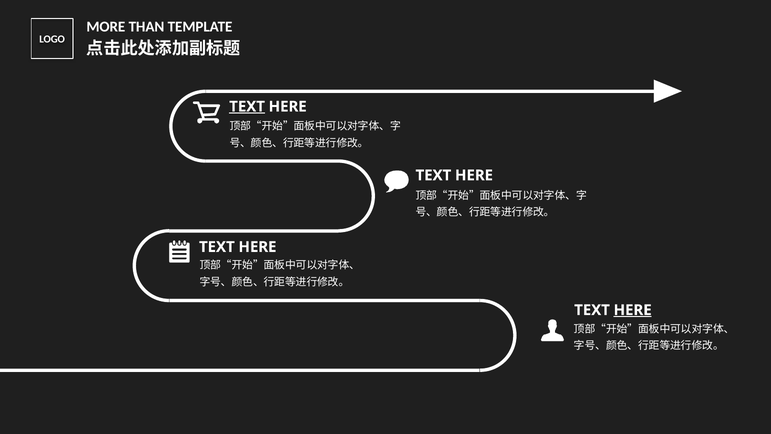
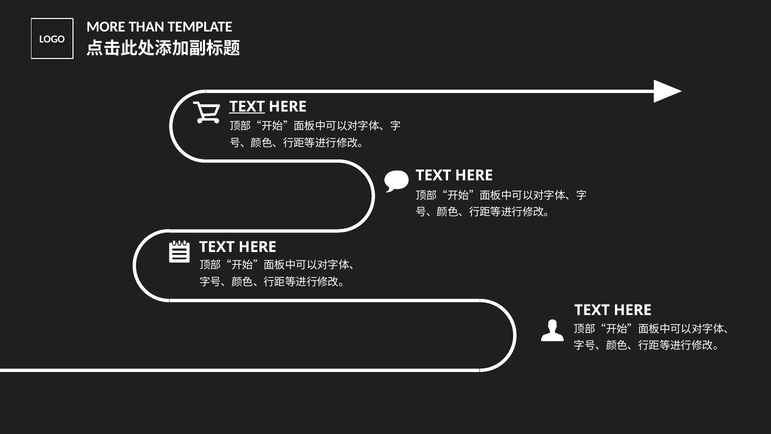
HERE at (633, 310) underline: present -> none
